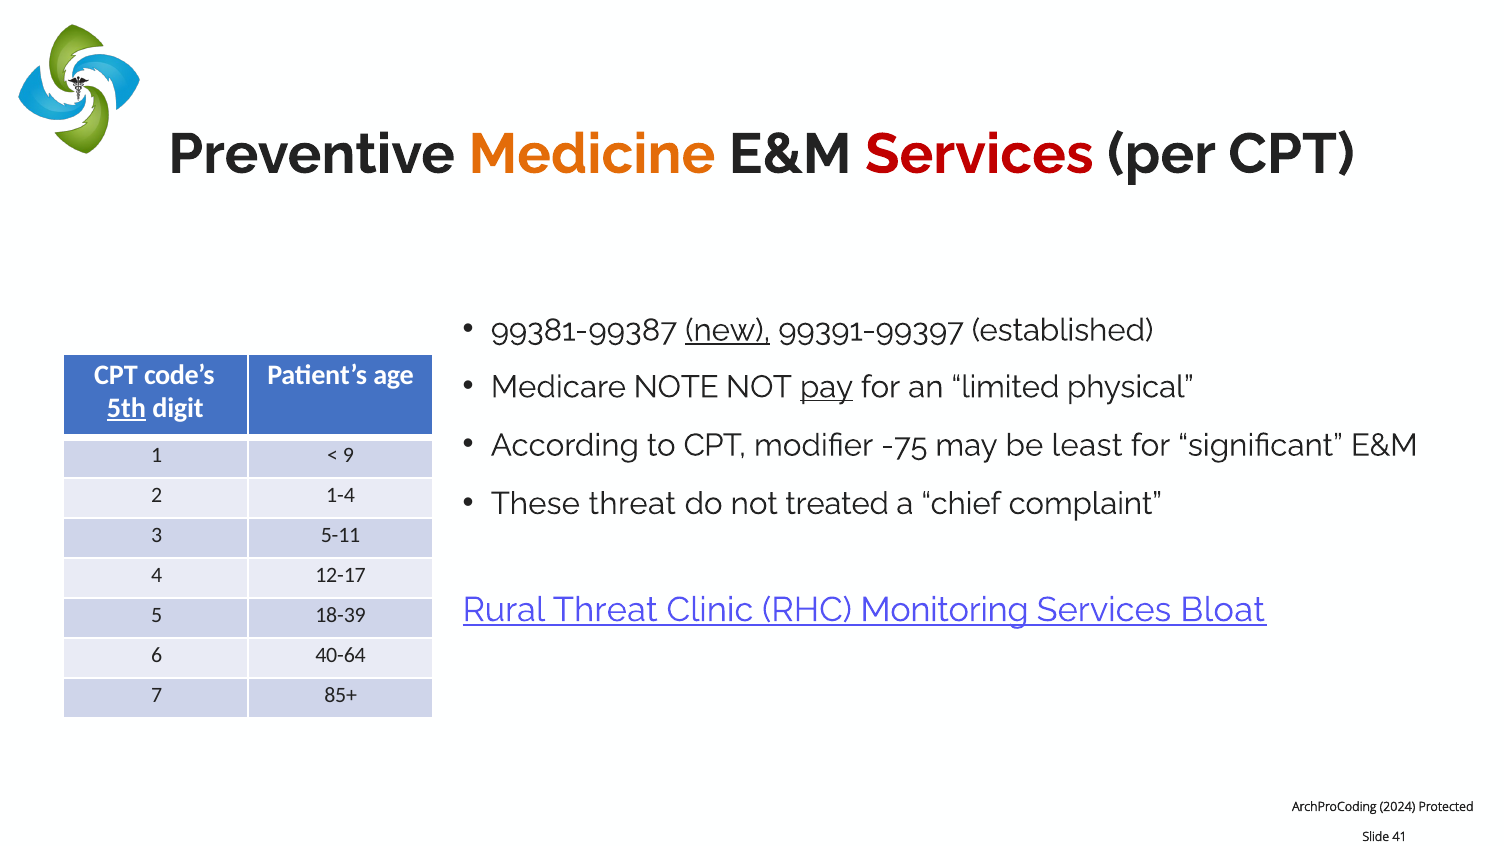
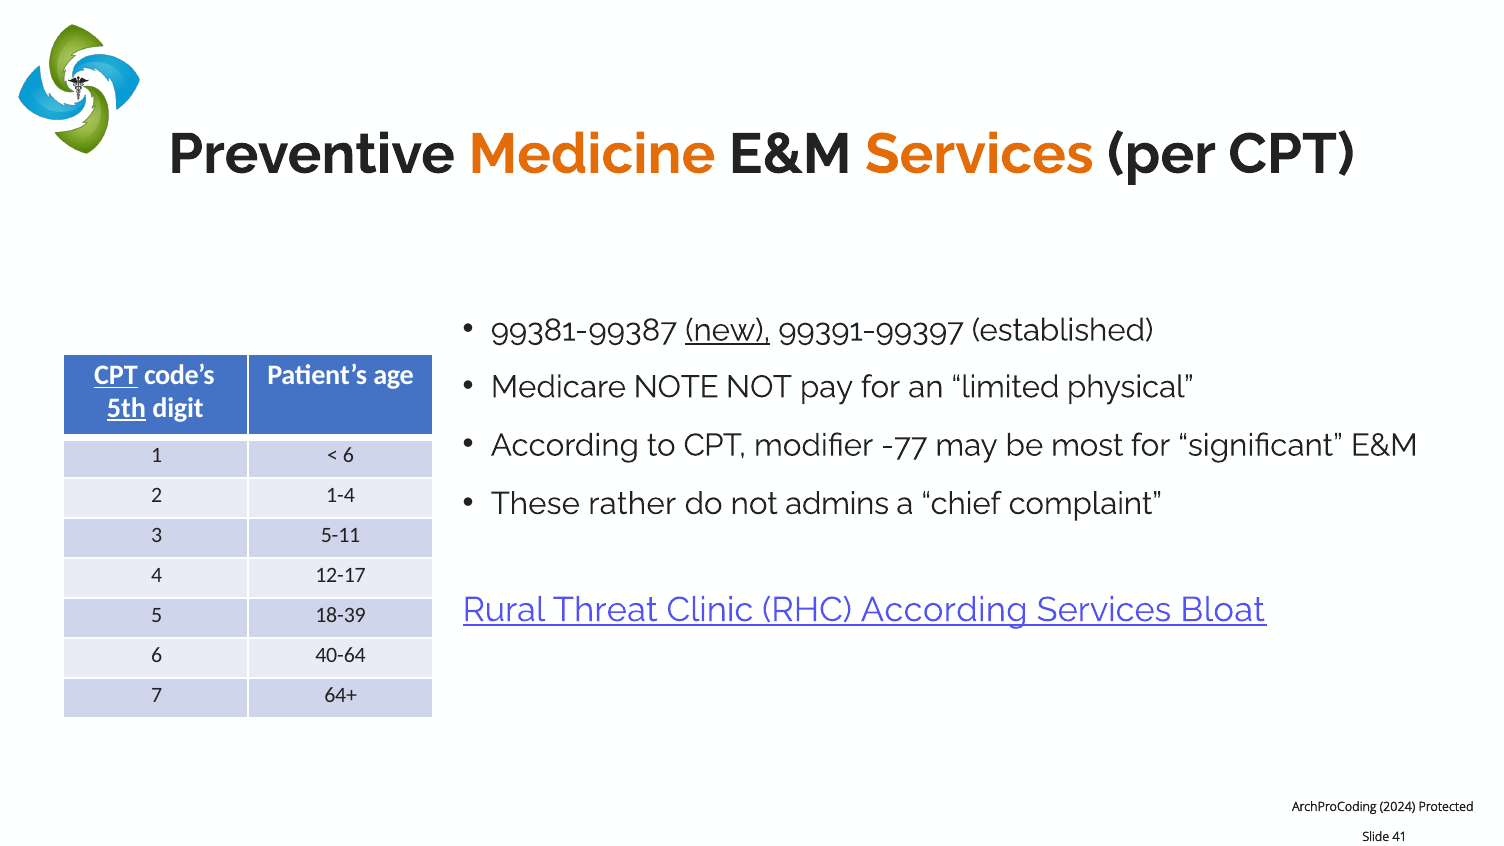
Services at (979, 154) colour: red -> orange
CPT at (116, 375) underline: none -> present
pay underline: present -> none
-75: -75 -> -77
least: least -> most
9 at (348, 455): 9 -> 6
These threat: threat -> rather
treated: treated -> admins
RHC Monitoring: Monitoring -> According
85+: 85+ -> 64+
